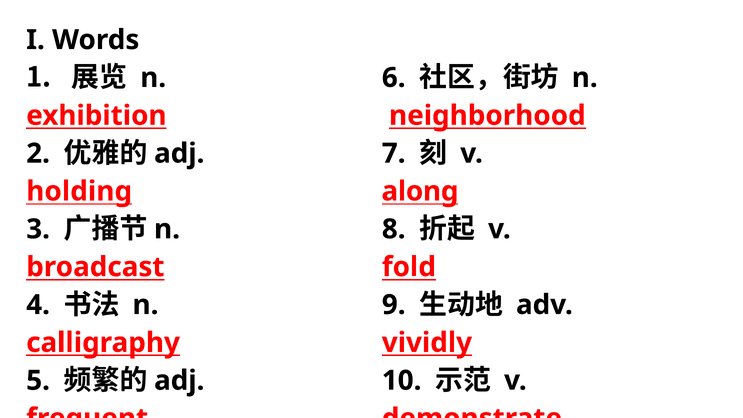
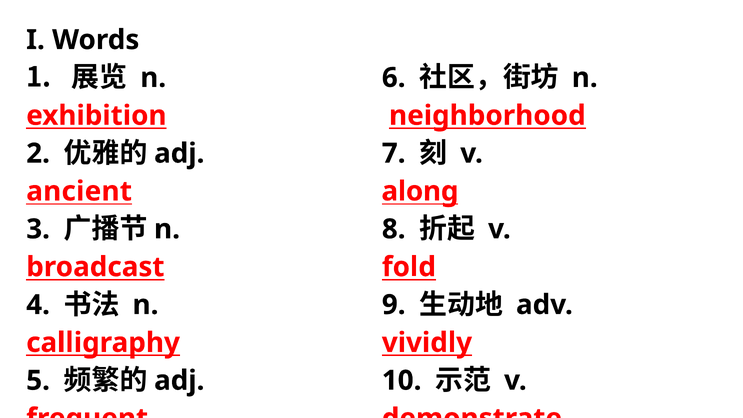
holding: holding -> ancient
